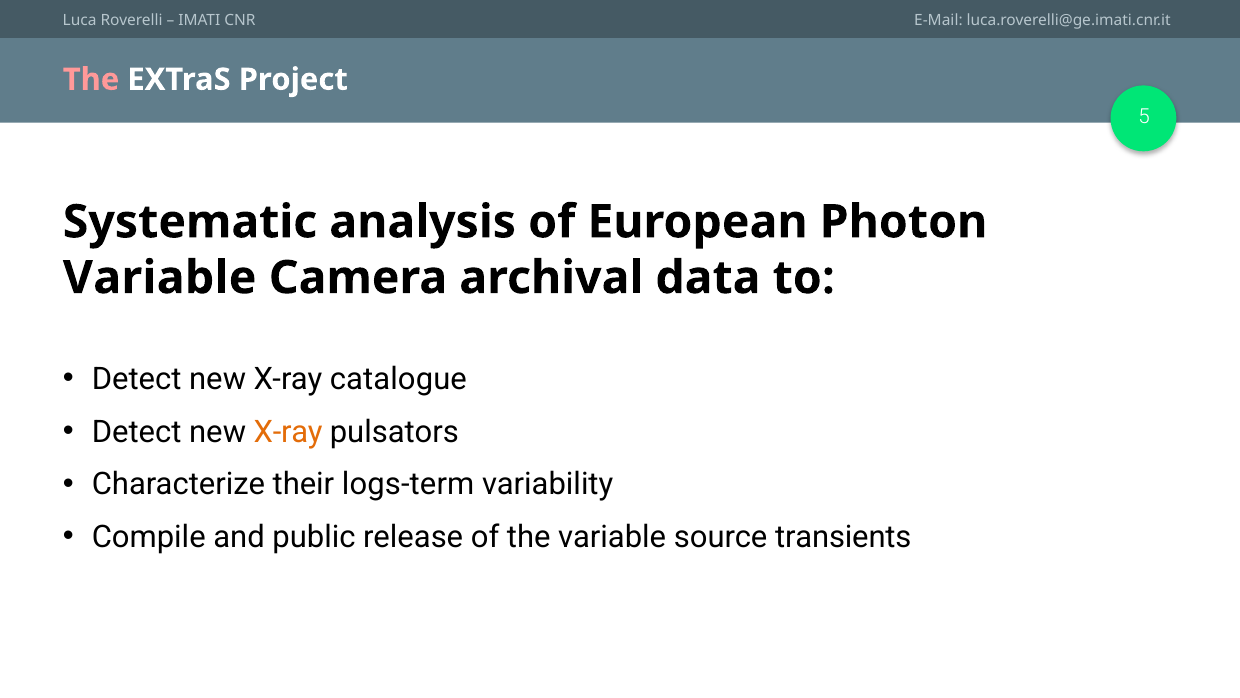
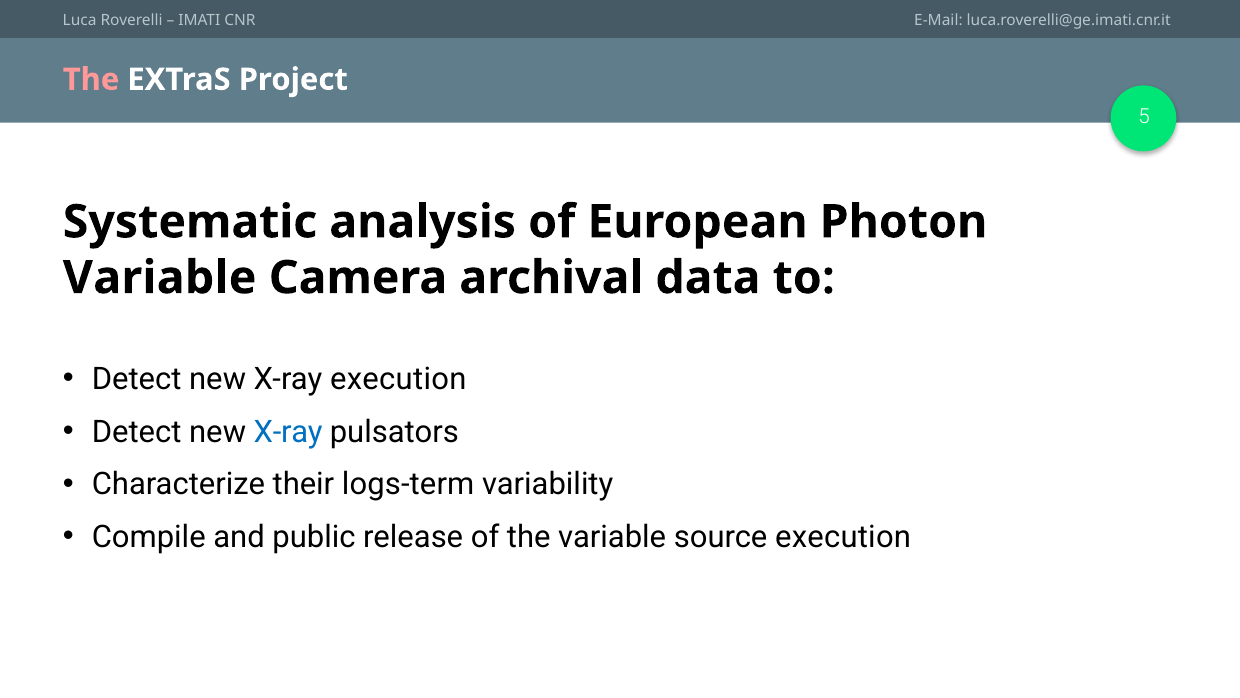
X-ray catalogue: catalogue -> execution
X-ray at (288, 432) colour: orange -> blue
source transients: transients -> execution
